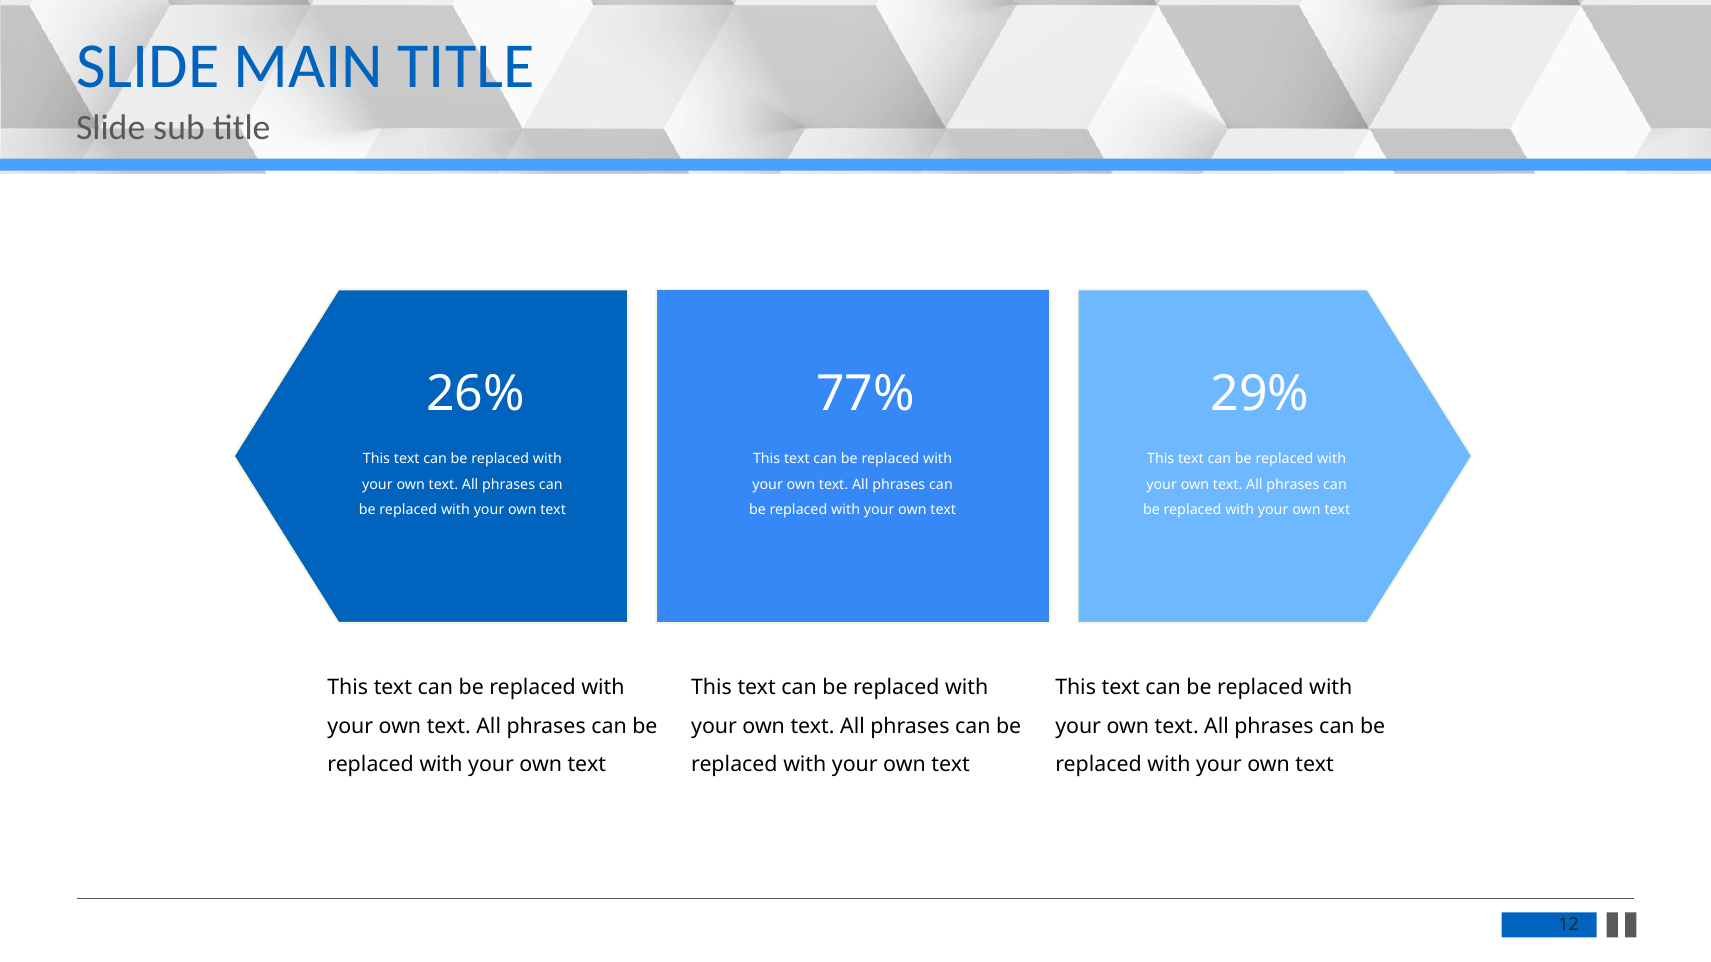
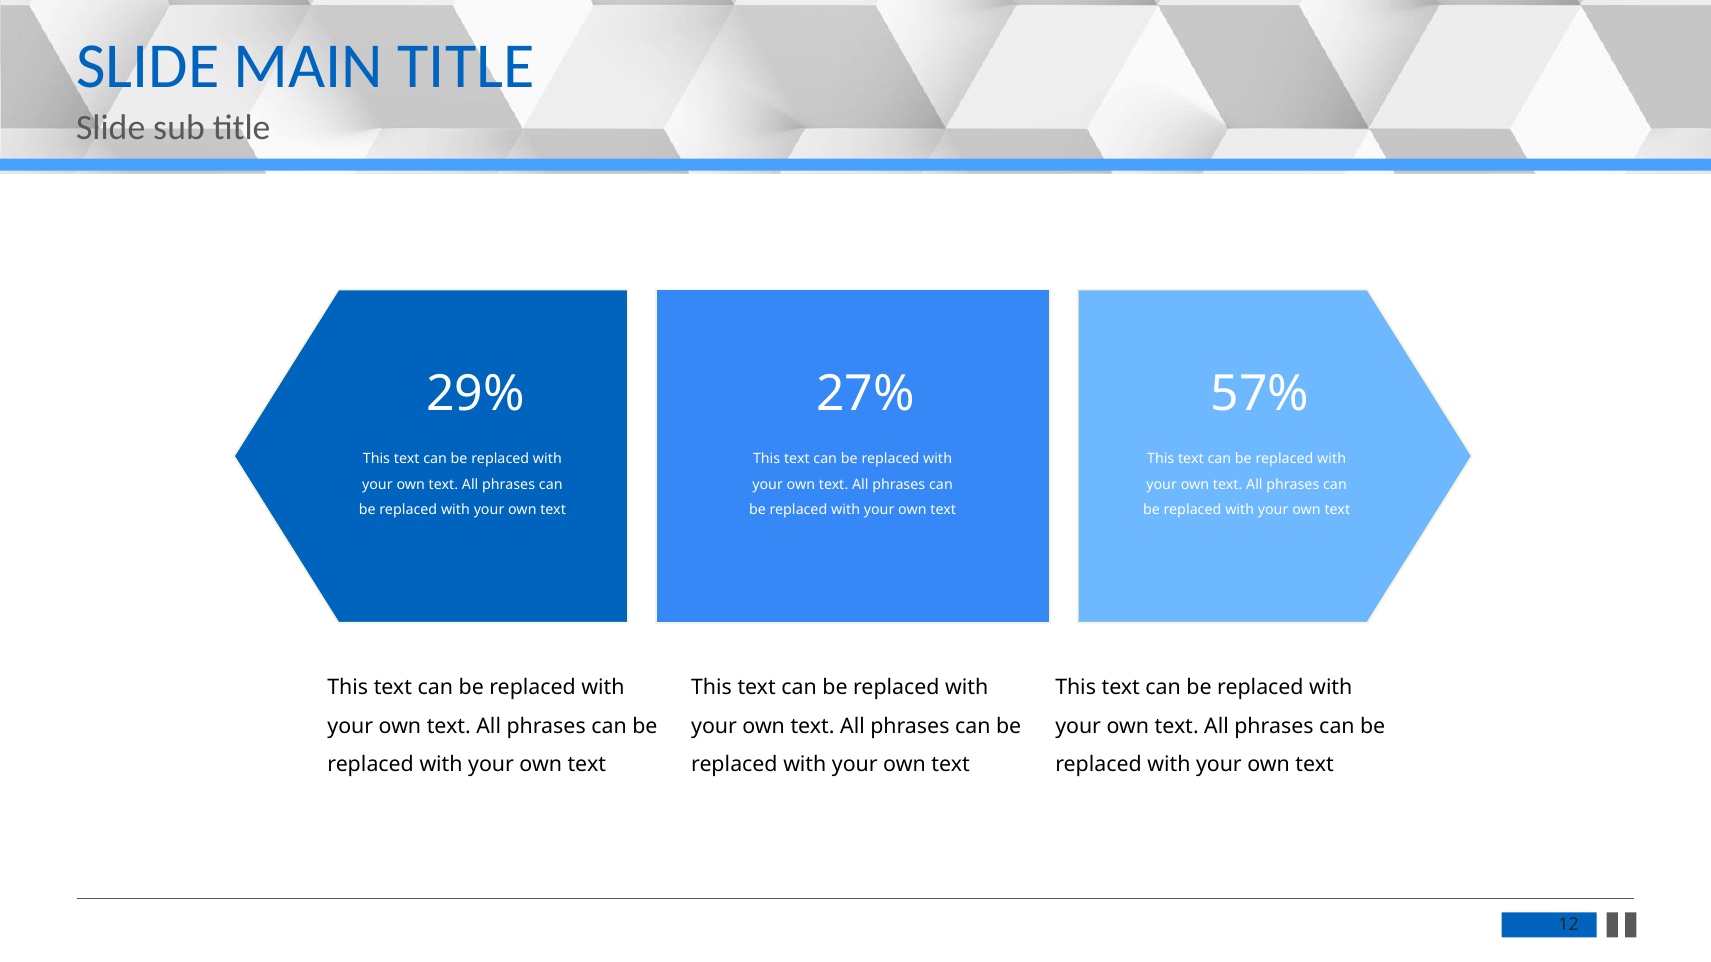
26%: 26% -> 29%
77%: 77% -> 27%
29%: 29% -> 57%
